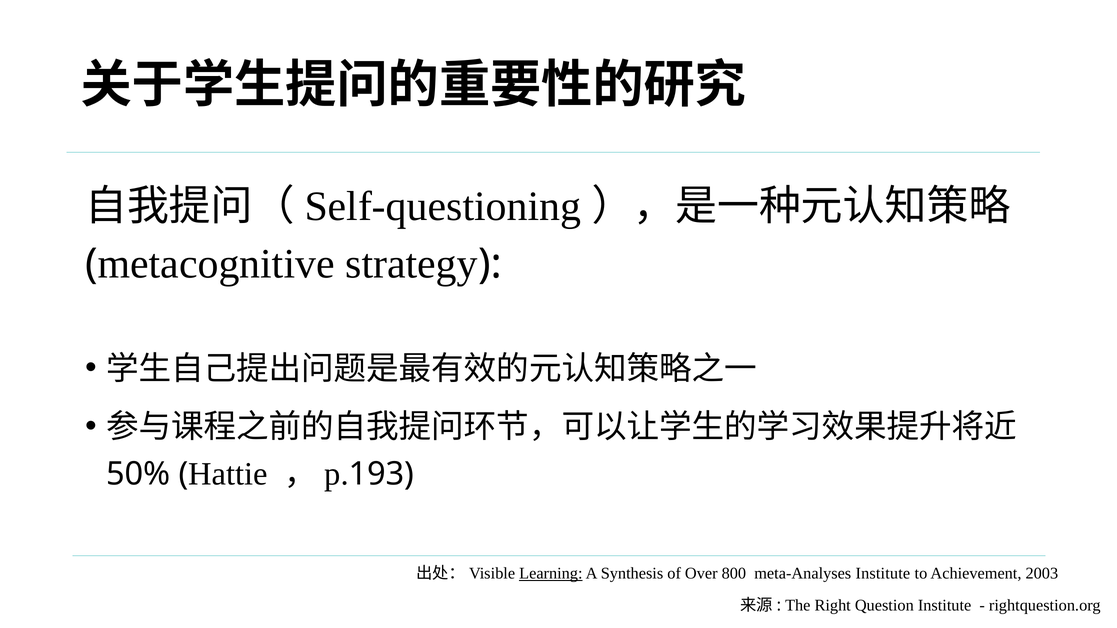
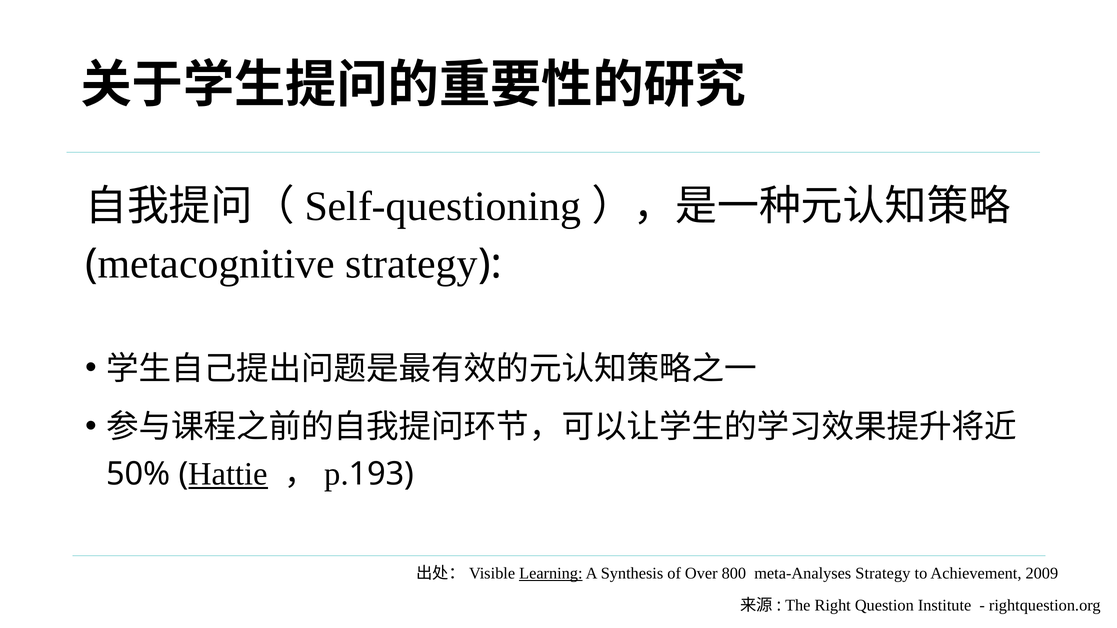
Hattie underline: none -> present
meta-Analyses Institute: Institute -> Strategy
2003: 2003 -> 2009
